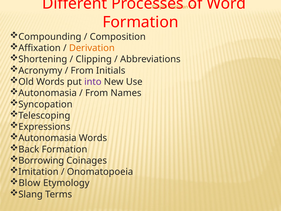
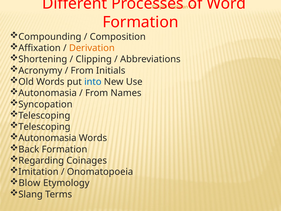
into colour: purple -> blue
Expressions at (44, 127): Expressions -> Telescoping
Borrowing: Borrowing -> Regarding
